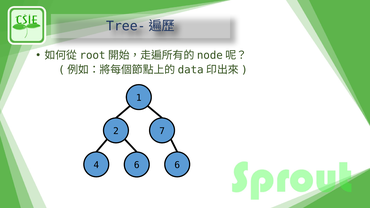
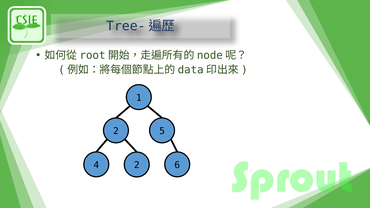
7: 7 -> 5
4 6: 6 -> 2
